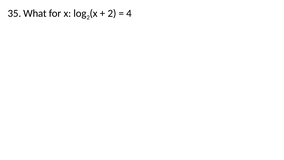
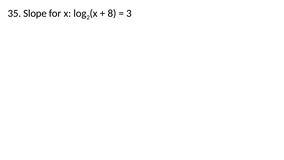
What: What -> Slope
2 at (112, 13): 2 -> 8
4: 4 -> 3
